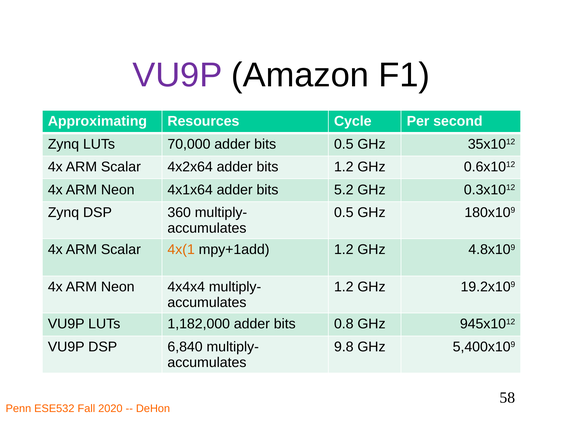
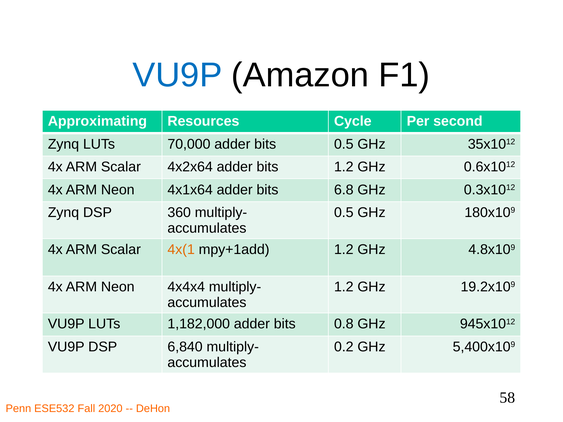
VU9P at (177, 75) colour: purple -> blue
5.2: 5.2 -> 6.8
9.8: 9.8 -> 0.2
